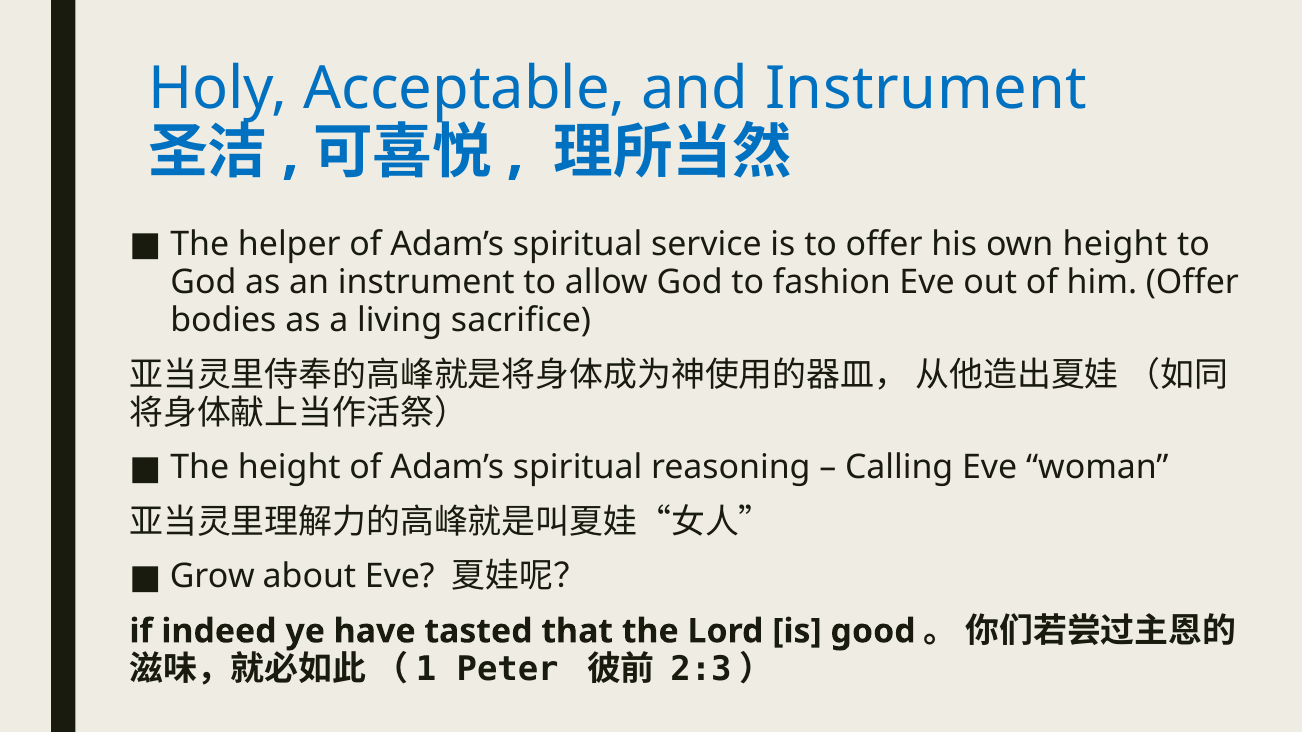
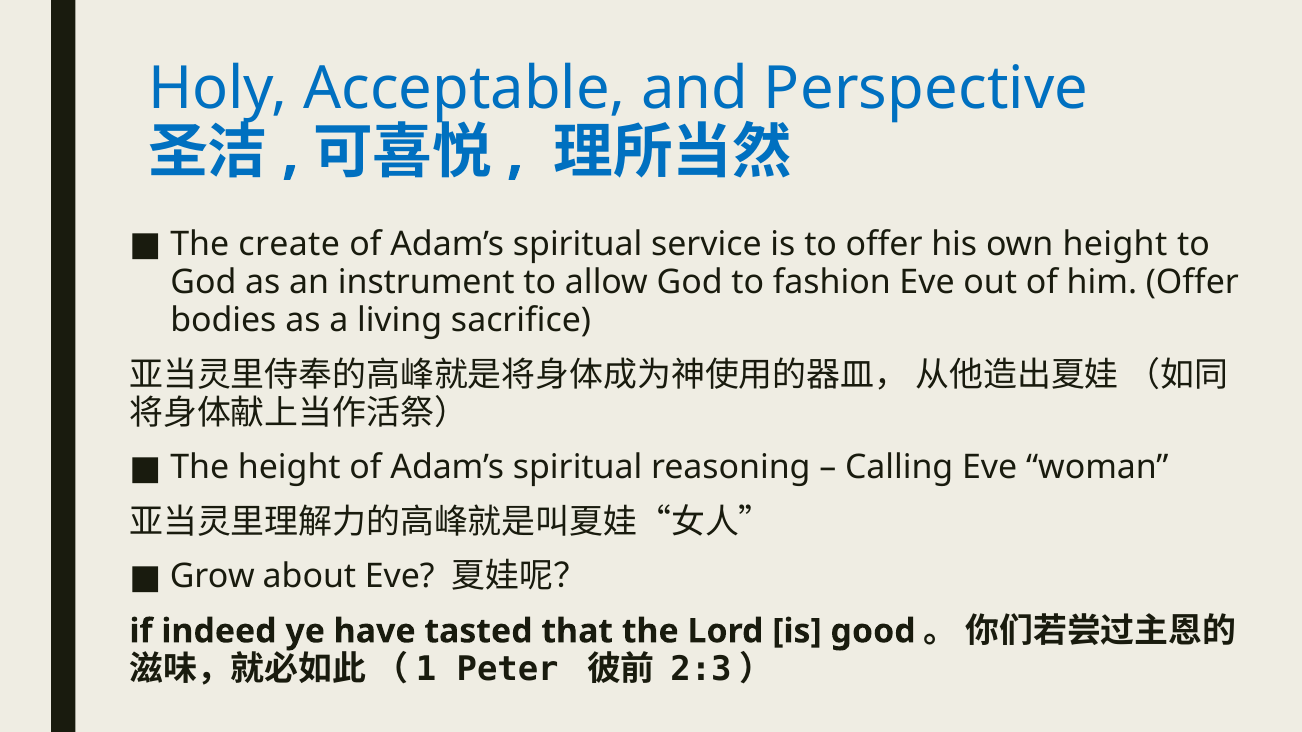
and Instrument: Instrument -> Perspective
helper: helper -> create
